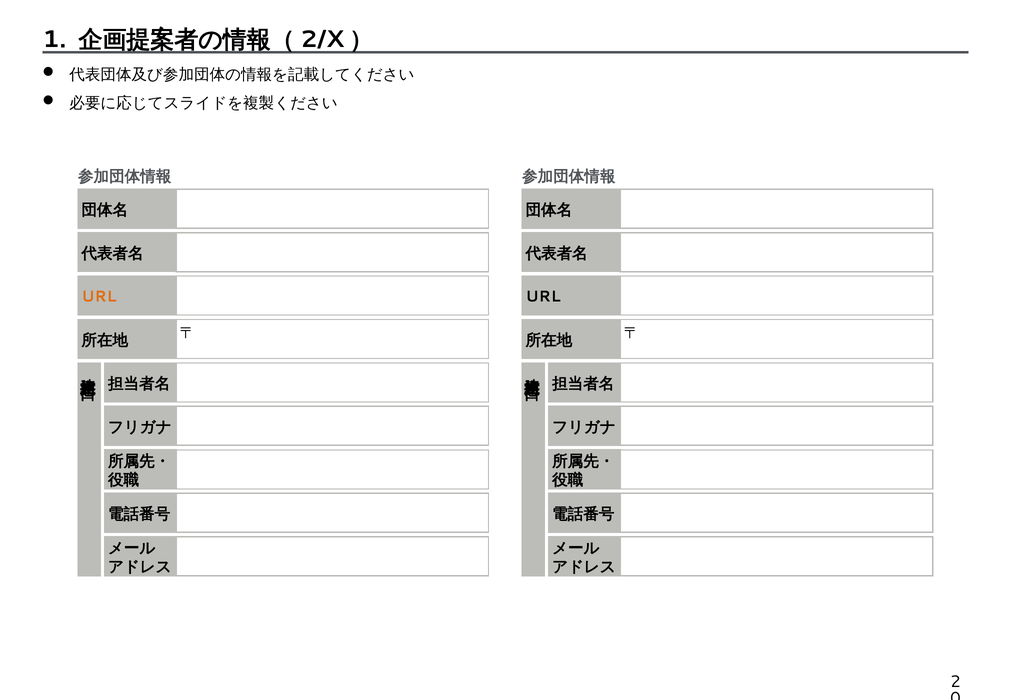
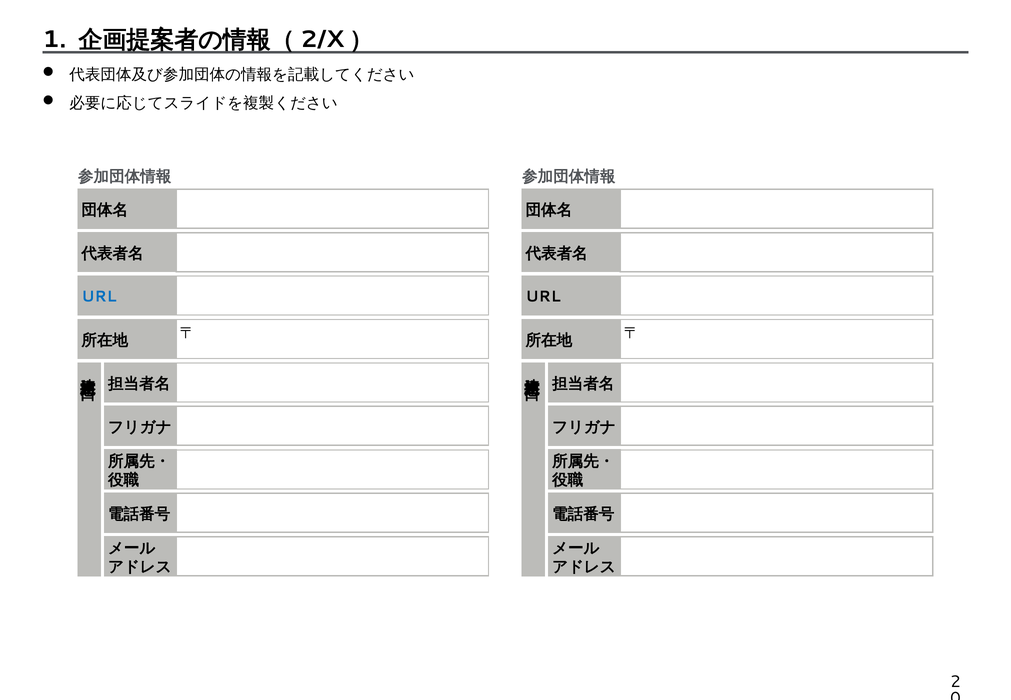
URL at (99, 297) colour: orange -> blue
